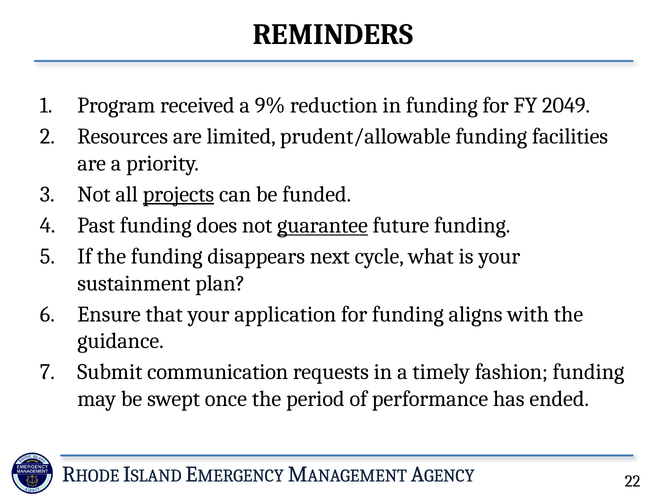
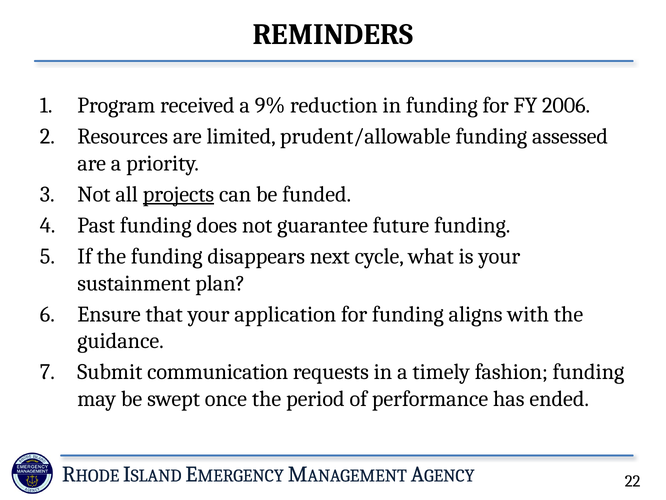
2049: 2049 -> 2006
facilities: facilities -> assessed
guarantee underline: present -> none
